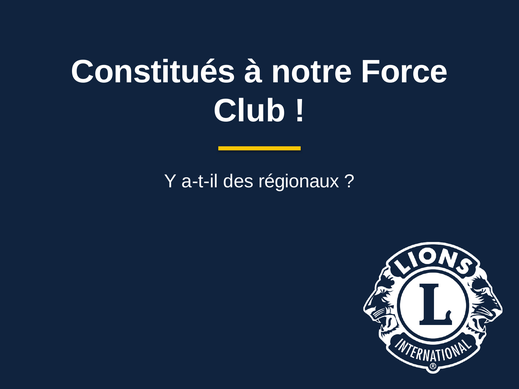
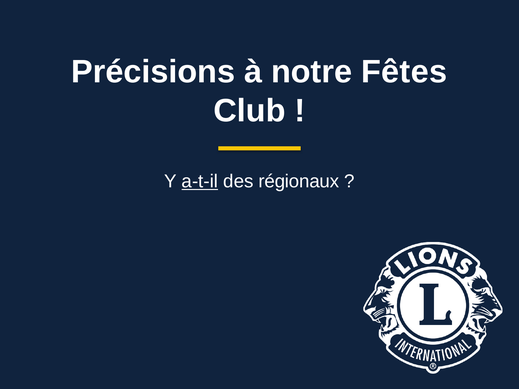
Constitués: Constitués -> Précisions
Force: Force -> Fêtes
a-t-il underline: none -> present
